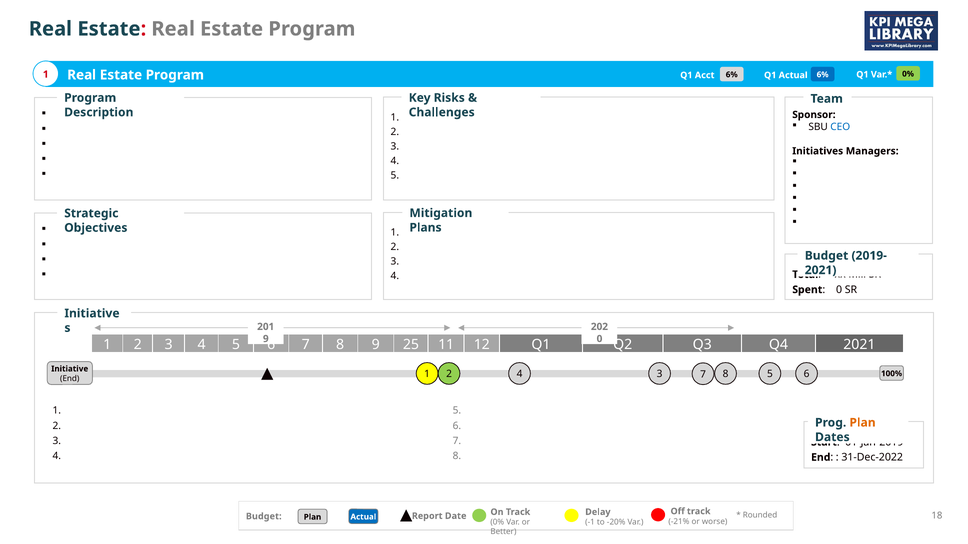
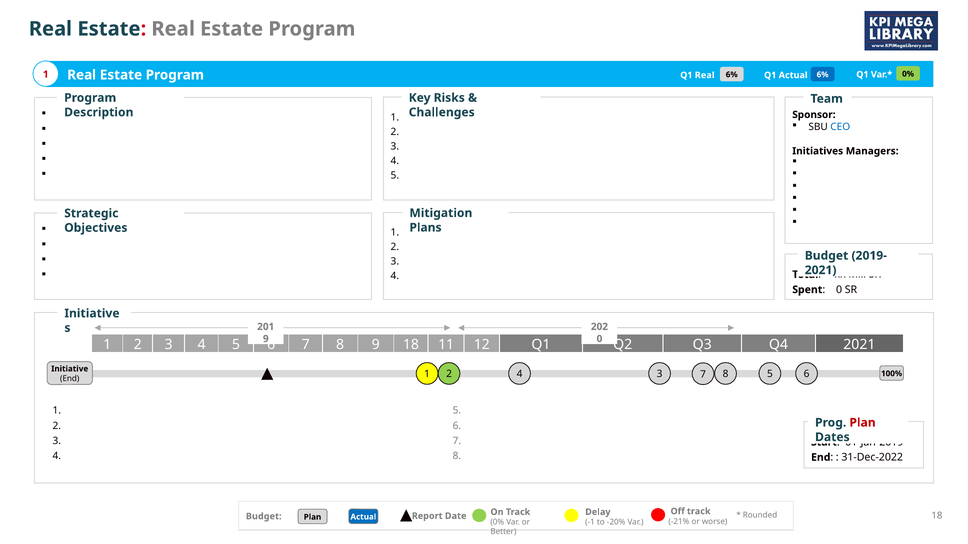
Q1 Acct: Acct -> Real
9 25: 25 -> 18
Plan at (863, 423) colour: orange -> red
